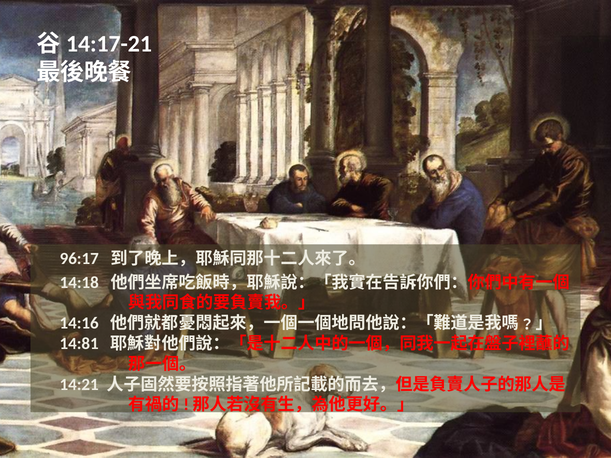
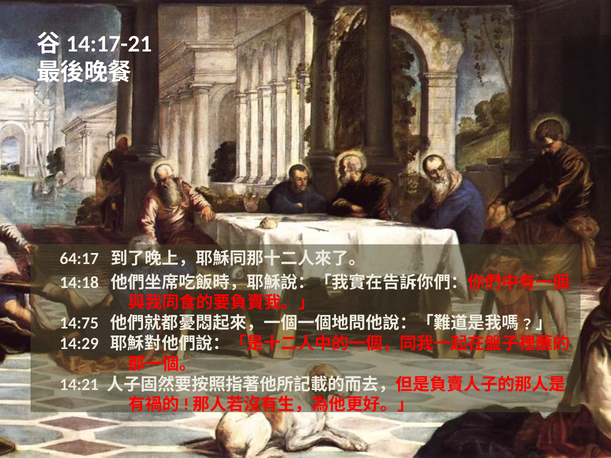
96:17: 96:17 -> 64:17
14:16: 14:16 -> 14:75
14:81: 14:81 -> 14:29
